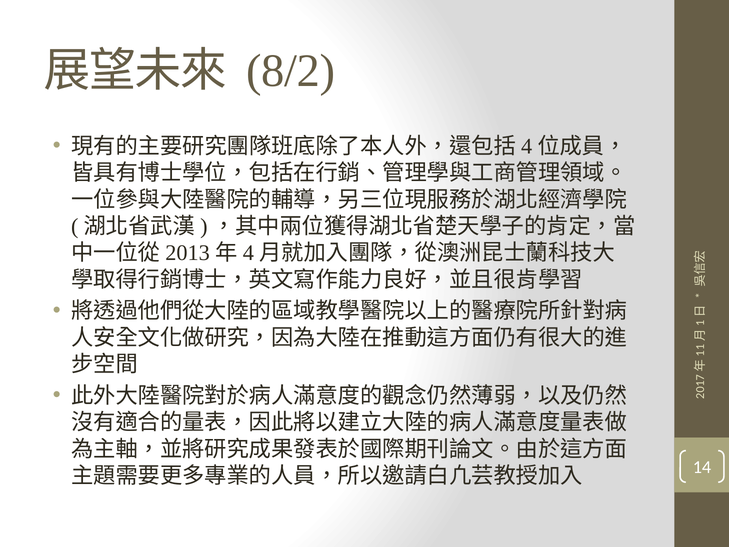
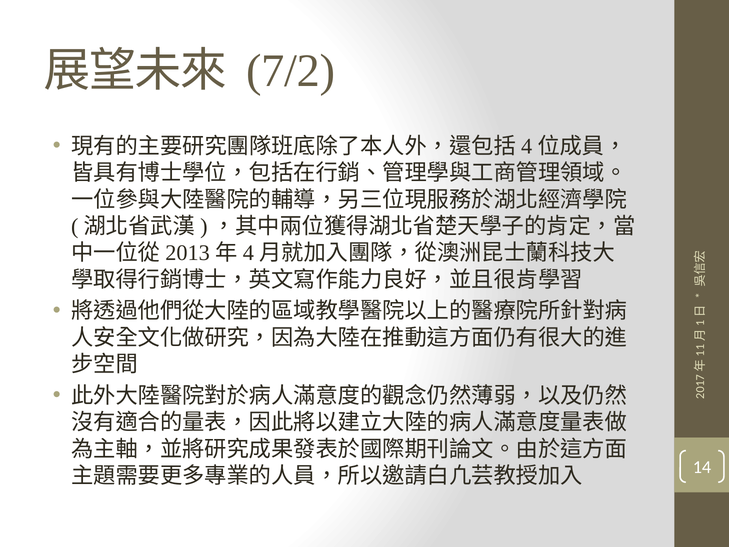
8/2: 8/2 -> 7/2
